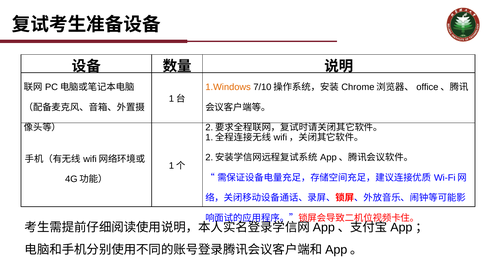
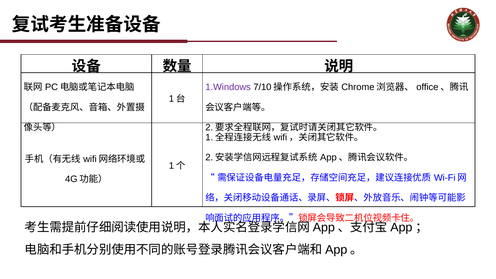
1.Windows colour: orange -> purple
